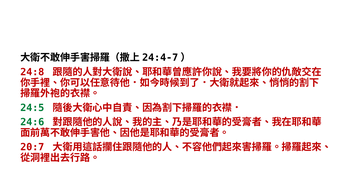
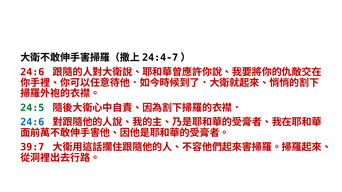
24:8 at (32, 72): 24:8 -> 24:6
24:6 at (32, 122) colour: green -> blue
20:7: 20:7 -> 39:7
